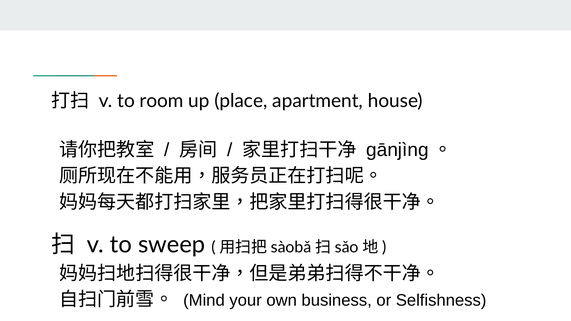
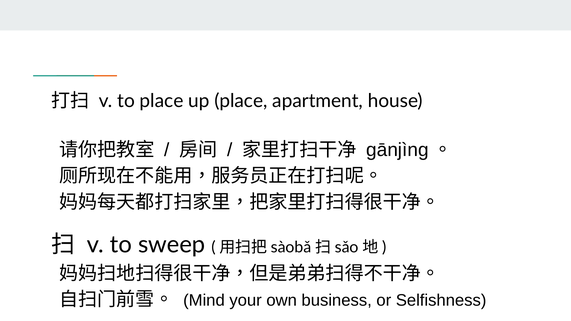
to room: room -> place
